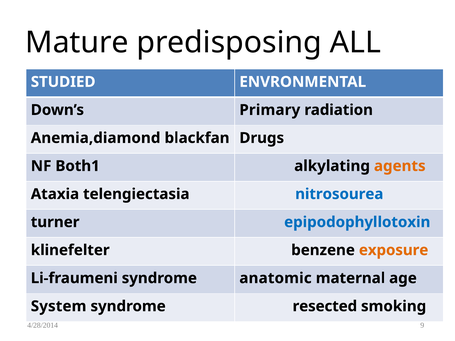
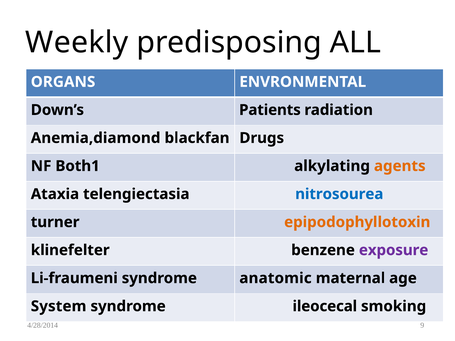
Mature: Mature -> Weekly
STUDIED: STUDIED -> ORGANS
Primary: Primary -> Patients
epipodophyllotoxin colour: blue -> orange
exposure colour: orange -> purple
resected: resected -> ileocecal
